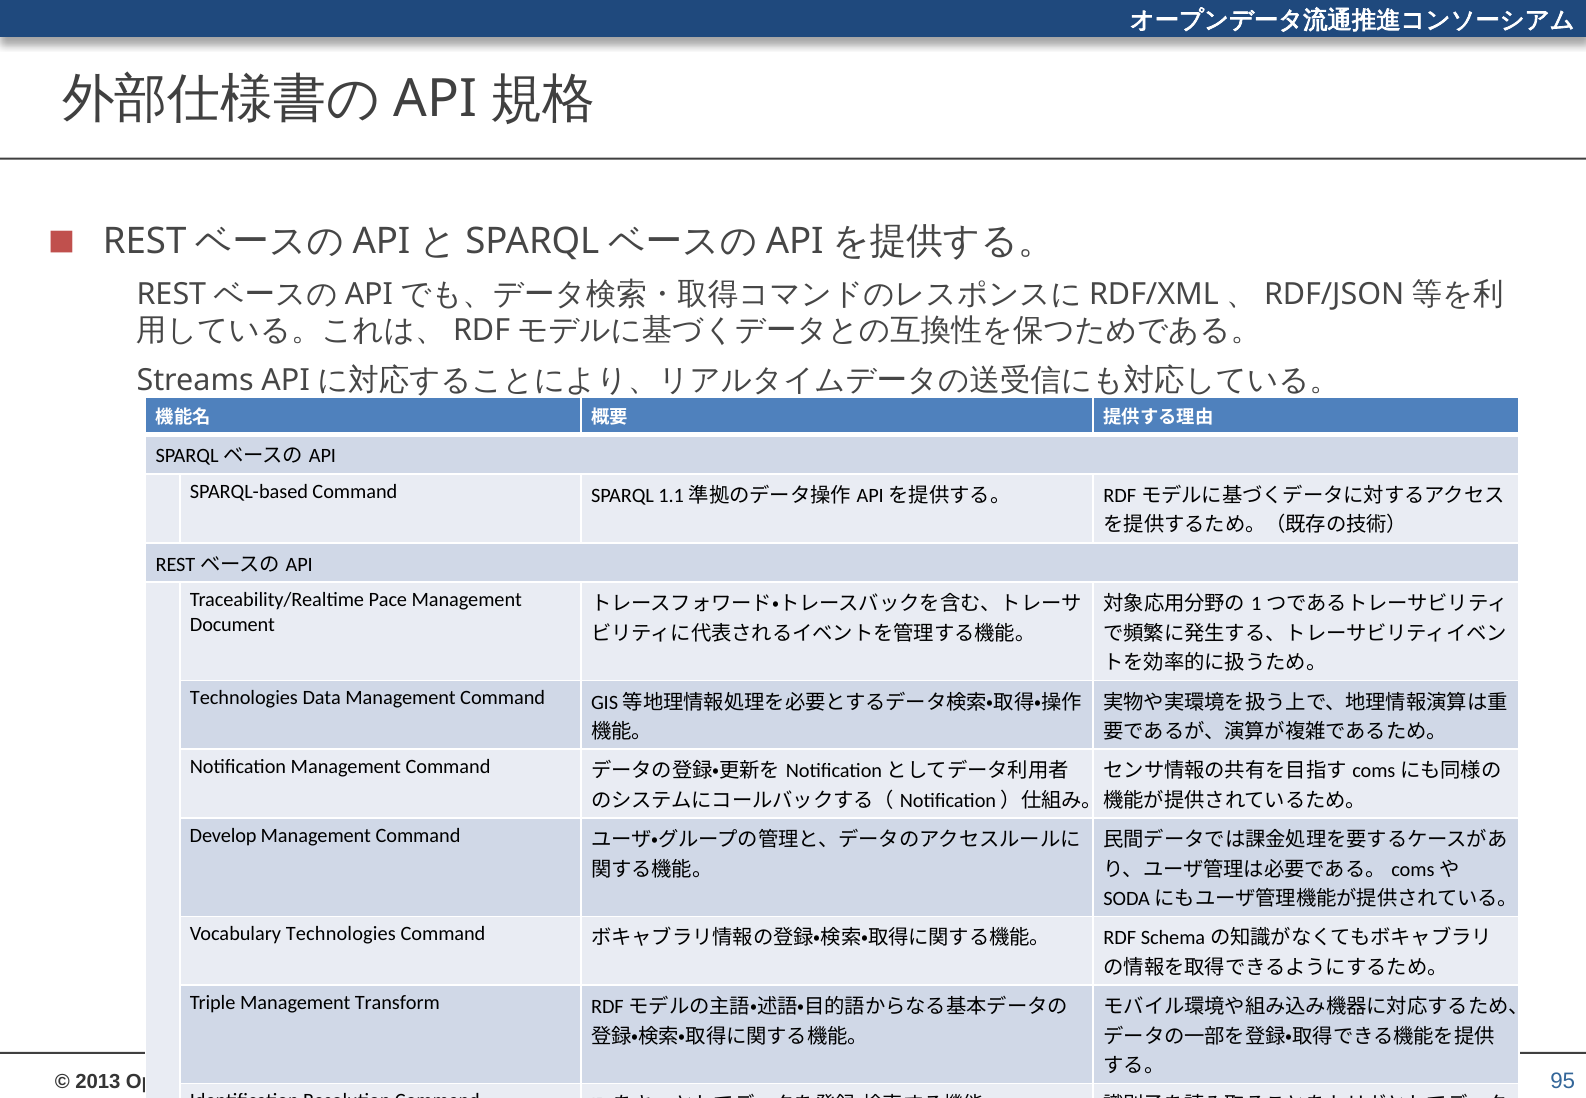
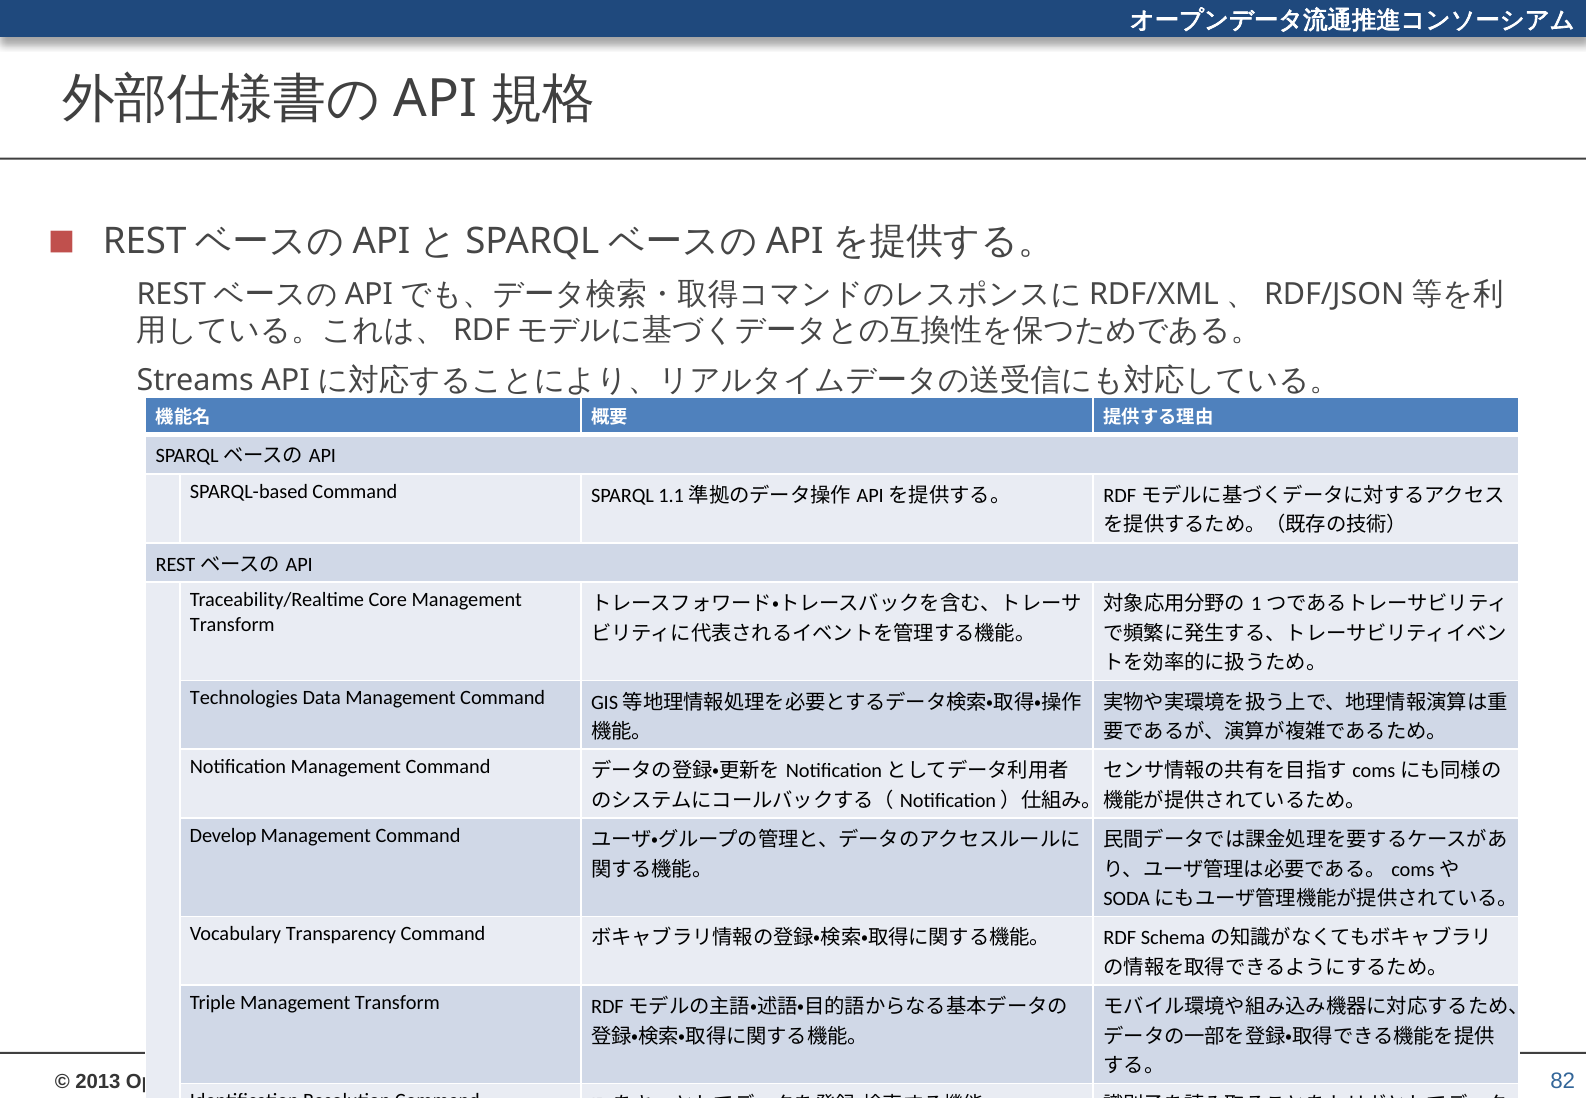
Pace: Pace -> Core
Document at (232, 625): Document -> Transform
Vocabulary Technologies: Technologies -> Transparency
95: 95 -> 82
